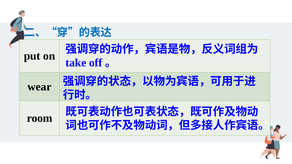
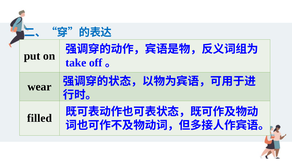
room: room -> filled
